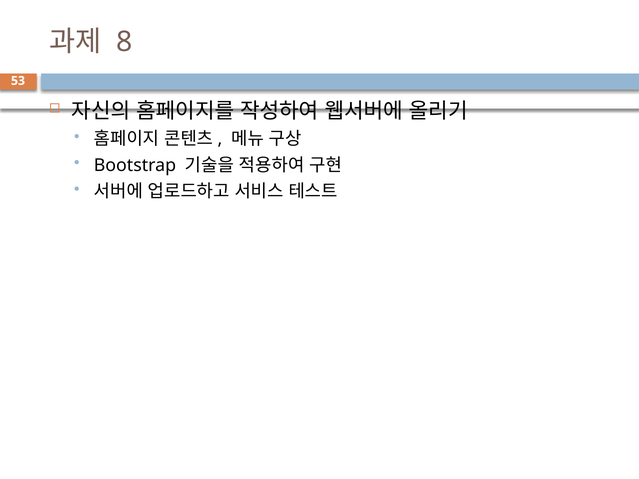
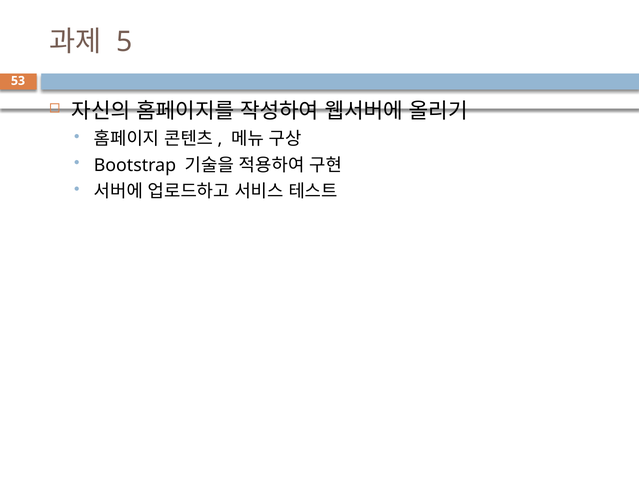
8: 8 -> 5
